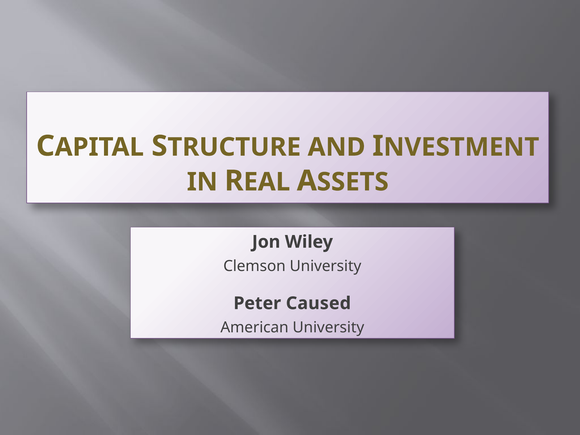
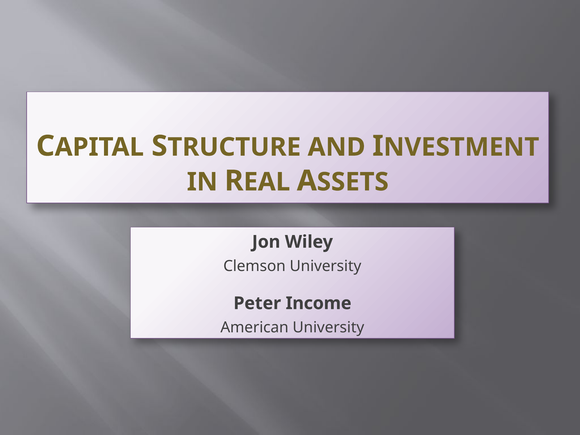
Caused: Caused -> Income
